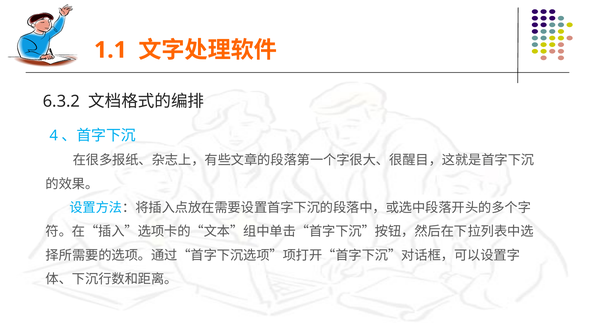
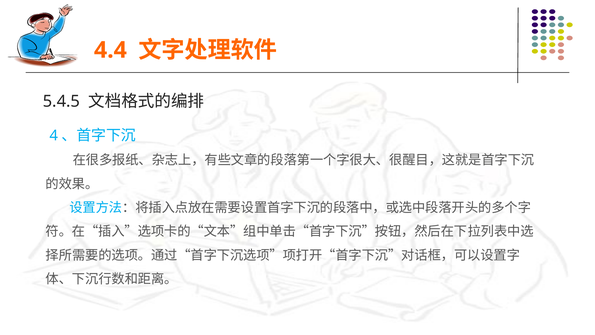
1.1: 1.1 -> 4.4
6.3.2: 6.3.2 -> 5.4.5
